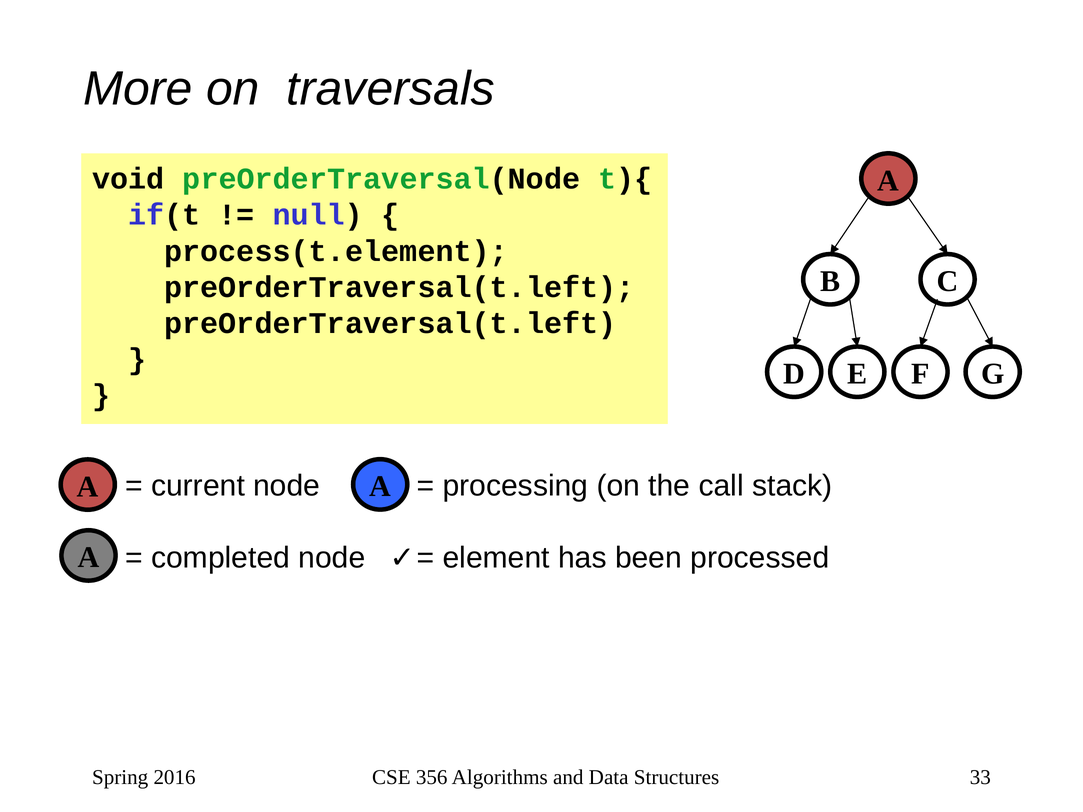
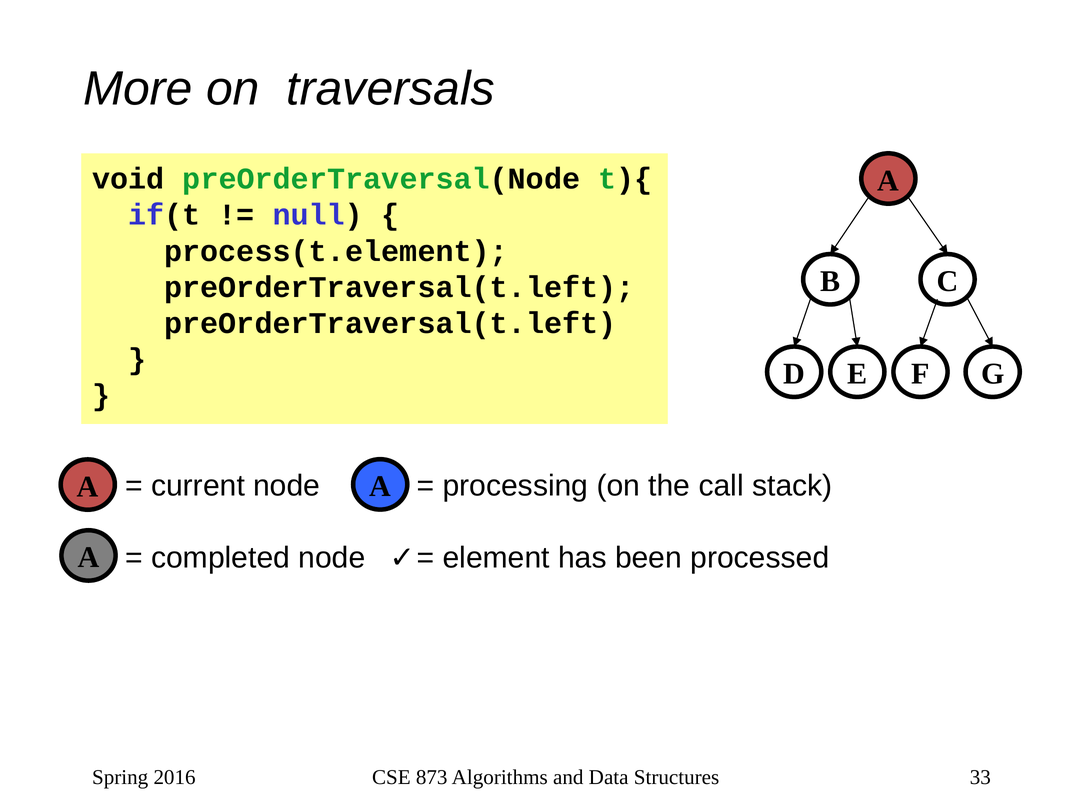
356: 356 -> 873
